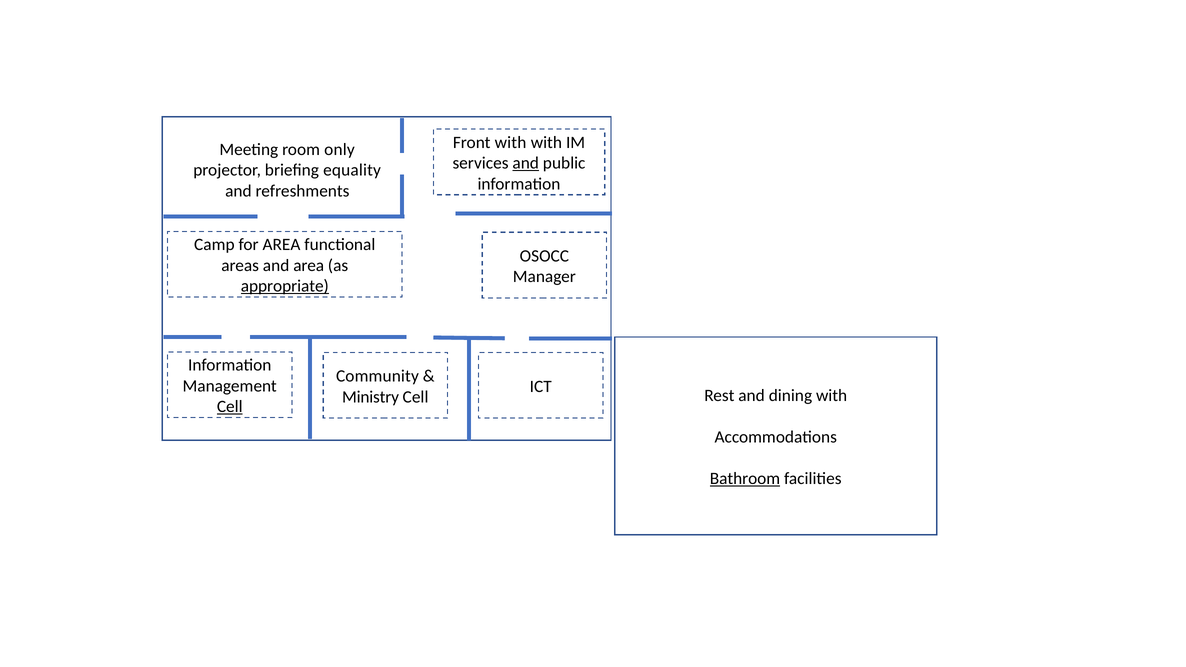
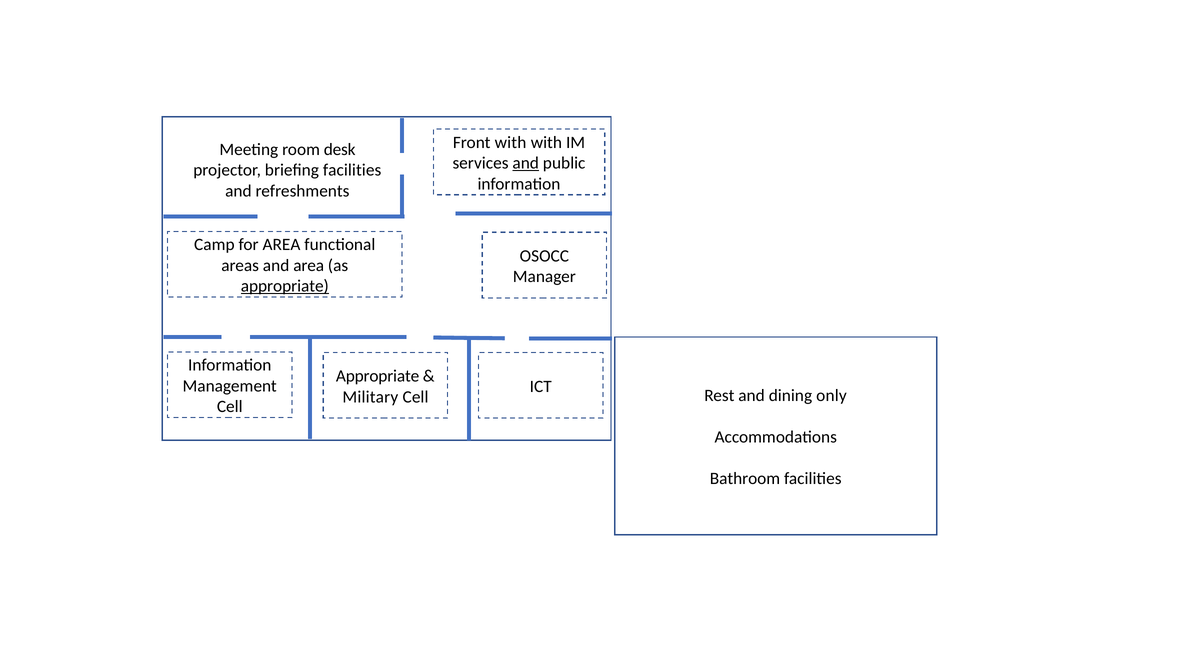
only: only -> desk
briefing equality: equality -> facilities
Community at (377, 376): Community -> Appropriate
dining with: with -> only
Ministry: Ministry -> Military
Cell at (230, 407) underline: present -> none
Bathroom underline: present -> none
